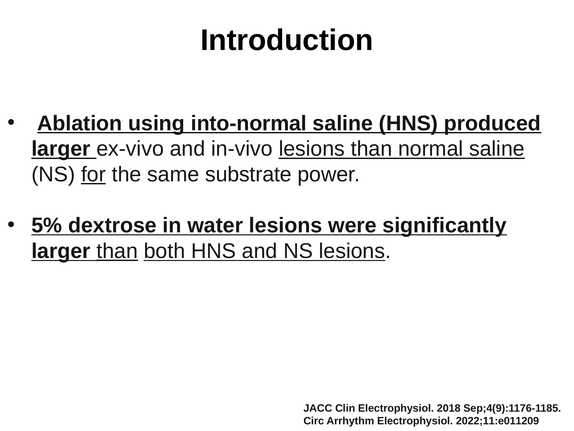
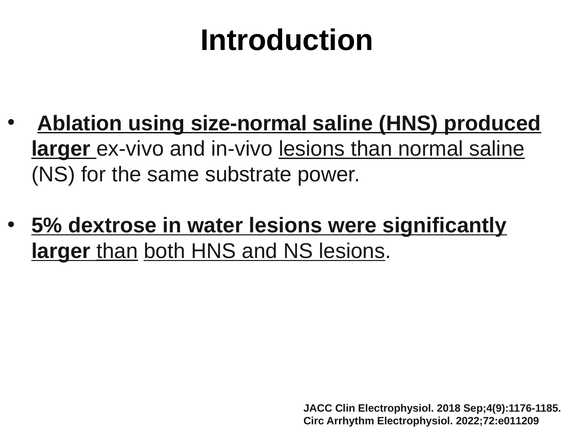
into-normal: into-normal -> size-normal
for underline: present -> none
2022;11:e011209: 2022;11:e011209 -> 2022;72:e011209
